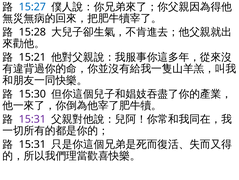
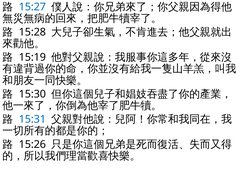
15:21: 15:21 -> 15:19
15:31 at (32, 119) colour: purple -> blue
15:31 at (32, 144): 15:31 -> 15:26
